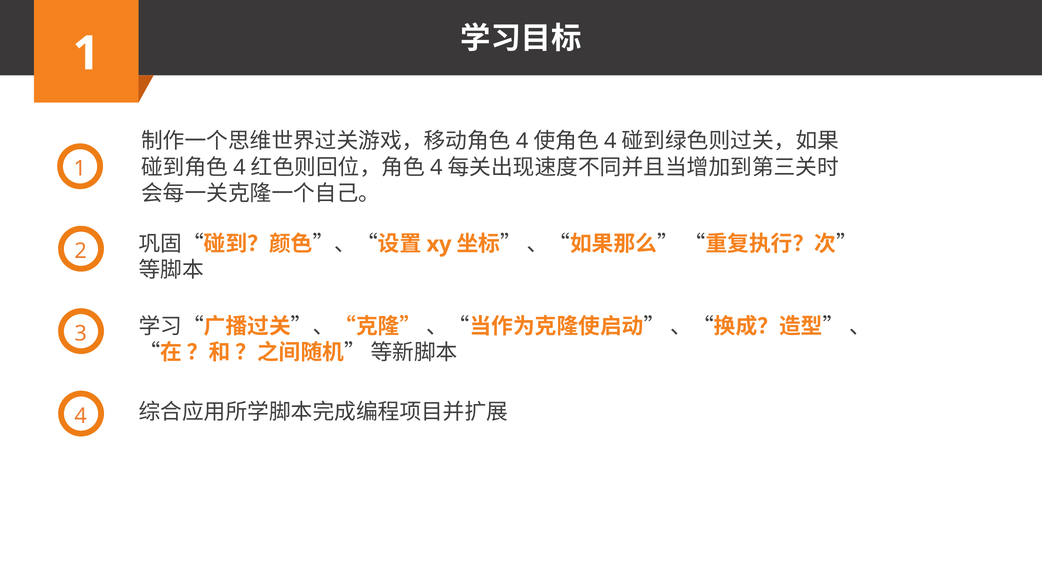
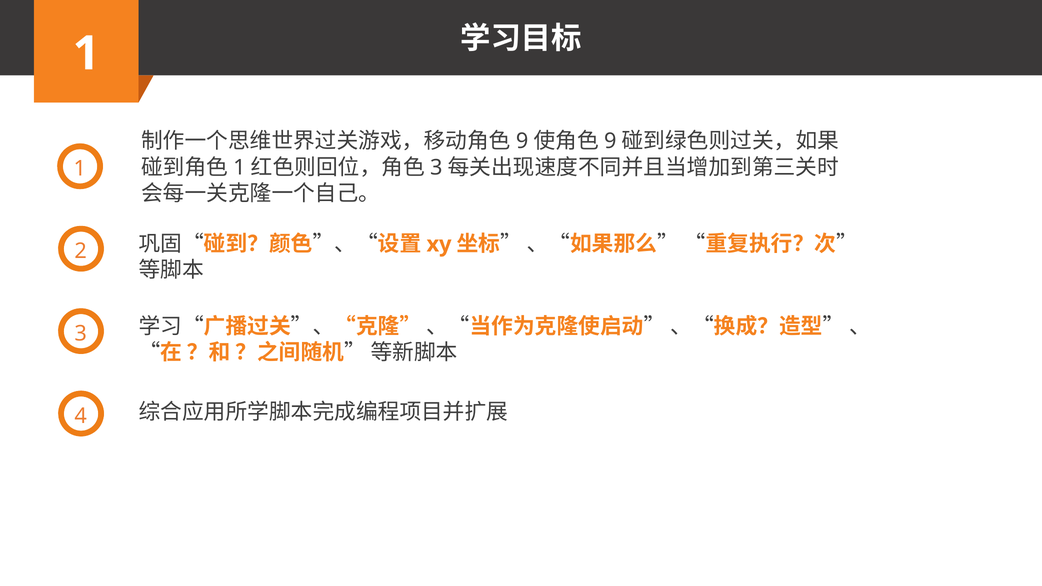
4 at (522, 141): 4 -> 9
4 at (610, 141): 4 -> 9
4 at (239, 167): 4 -> 1
4 at (436, 167): 4 -> 3
